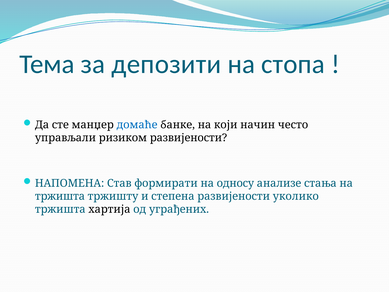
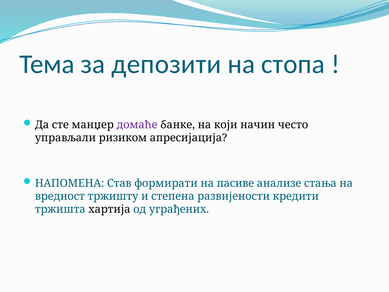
домаће colour: blue -> purple
ризиком развијености: развијености -> апресијација
односу: односу -> пасиве
тржишта at (60, 196): тржишта -> вредност
уколико: уколико -> кредити
